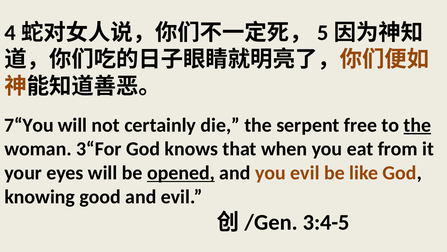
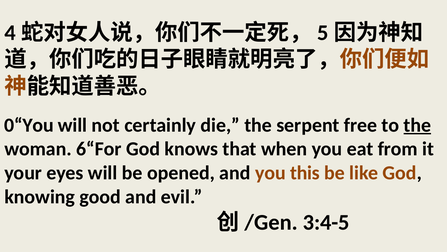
7“You: 7“You -> 0“You
3“For: 3“For -> 6“For
opened underline: present -> none
you evil: evil -> this
